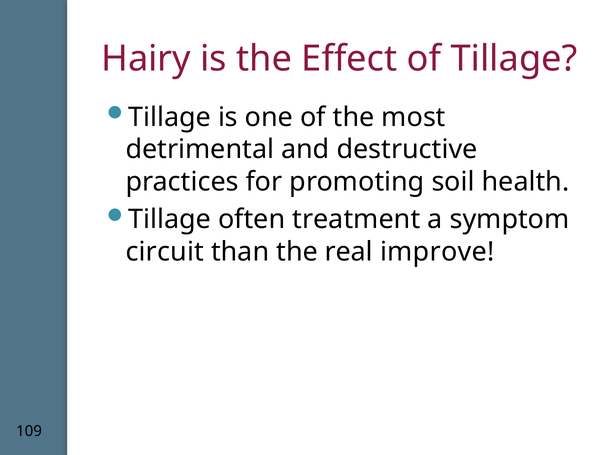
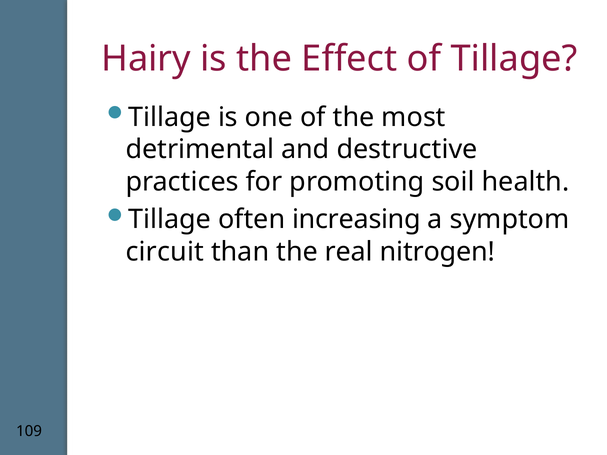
treatment: treatment -> increasing
improve: improve -> nitrogen
